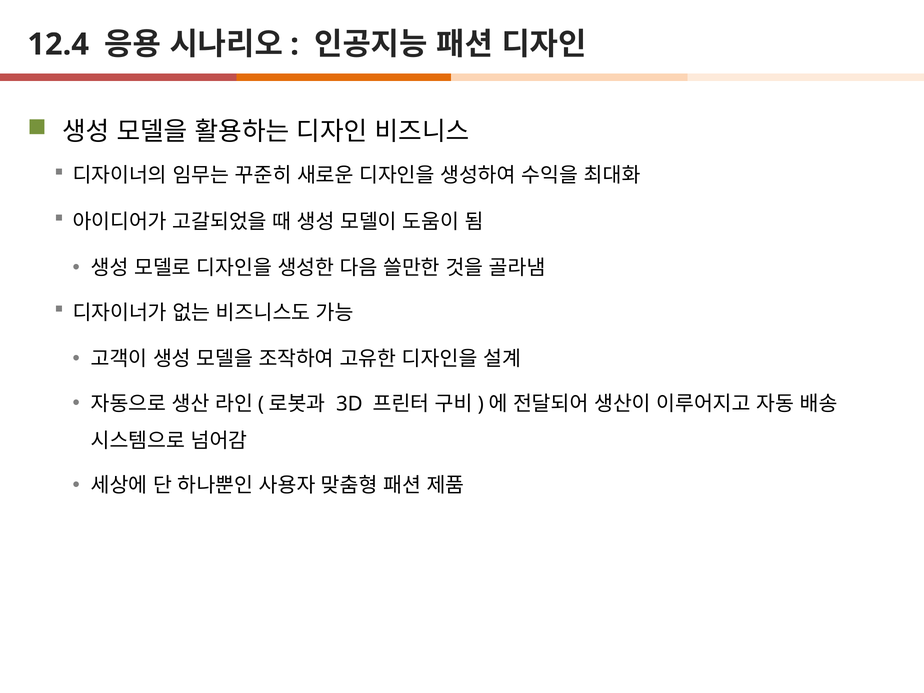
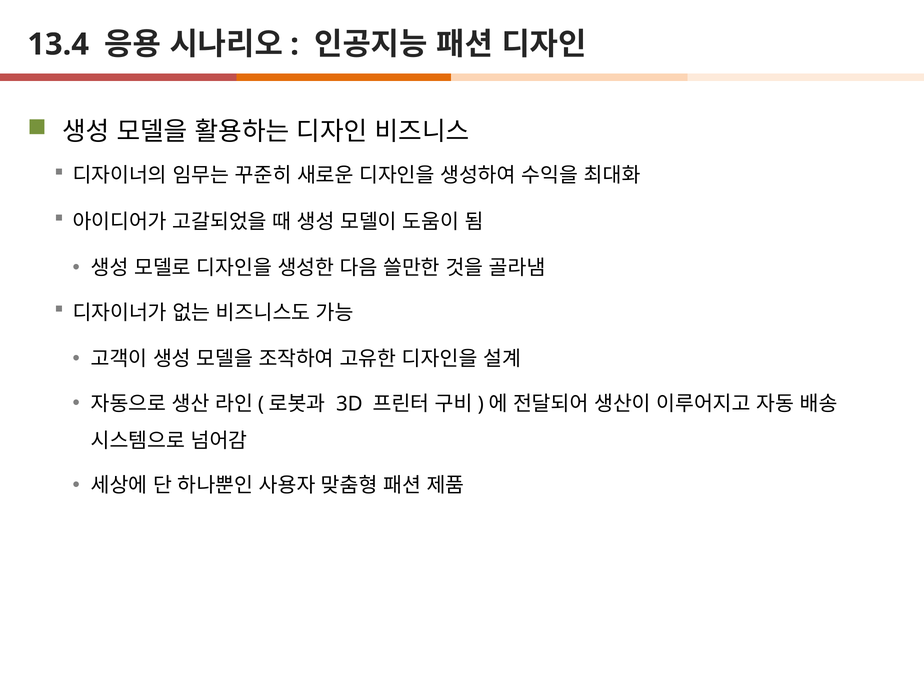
12.4: 12.4 -> 13.4
